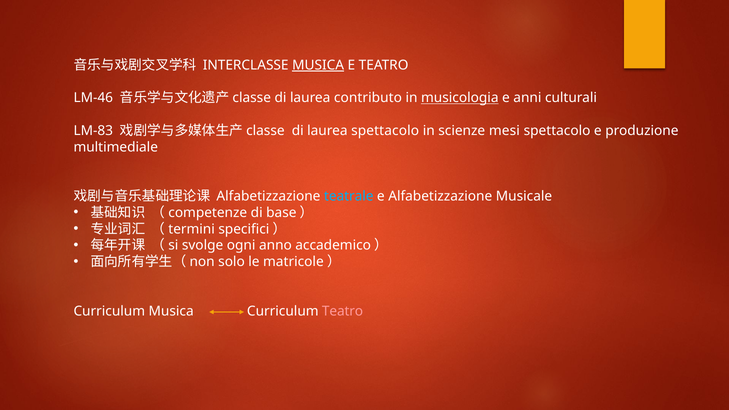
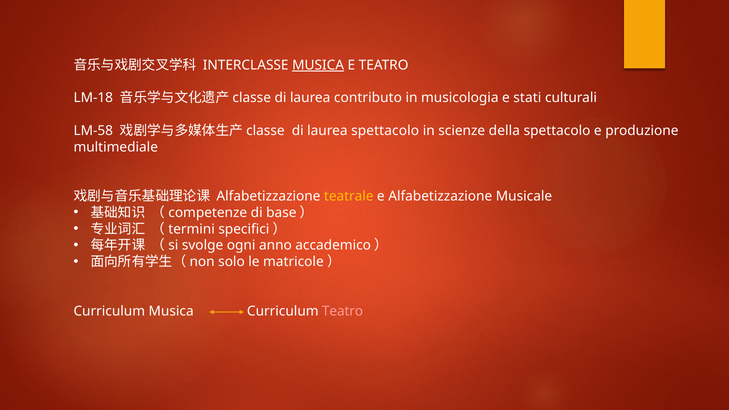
LM-46: LM-46 -> LM-18
musicologia underline: present -> none
anni: anni -> stati
LM-83: LM-83 -> LM-58
mesi: mesi -> della
teatrale colour: light blue -> yellow
